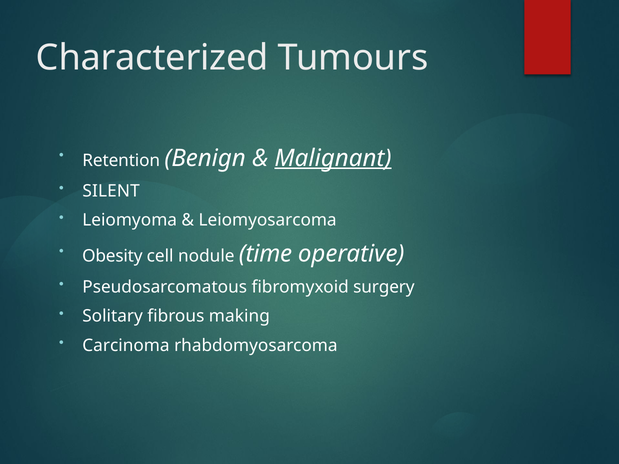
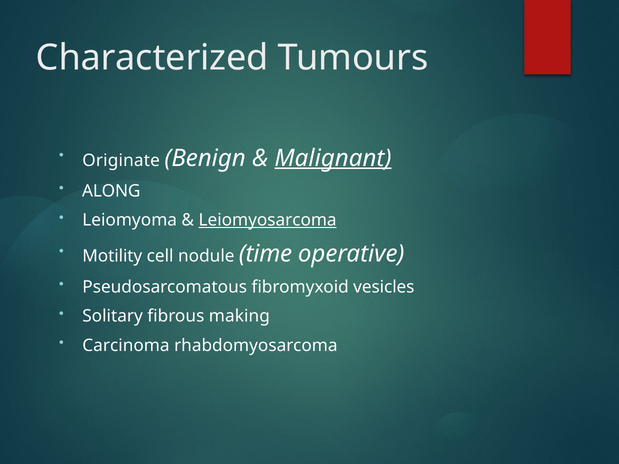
Retention: Retention -> Originate
SILENT: SILENT -> ALONG
Leiomyosarcoma underline: none -> present
Obesity: Obesity -> Motility
surgery: surgery -> vesicles
